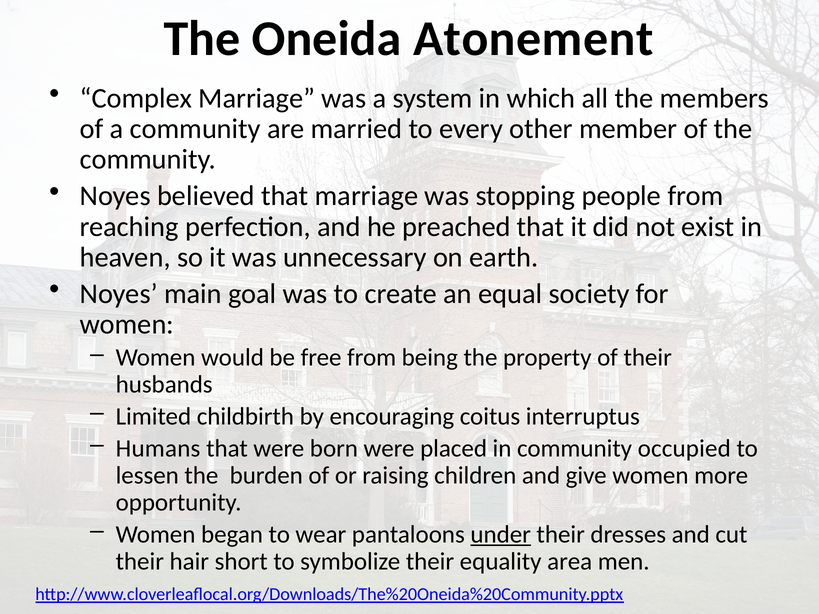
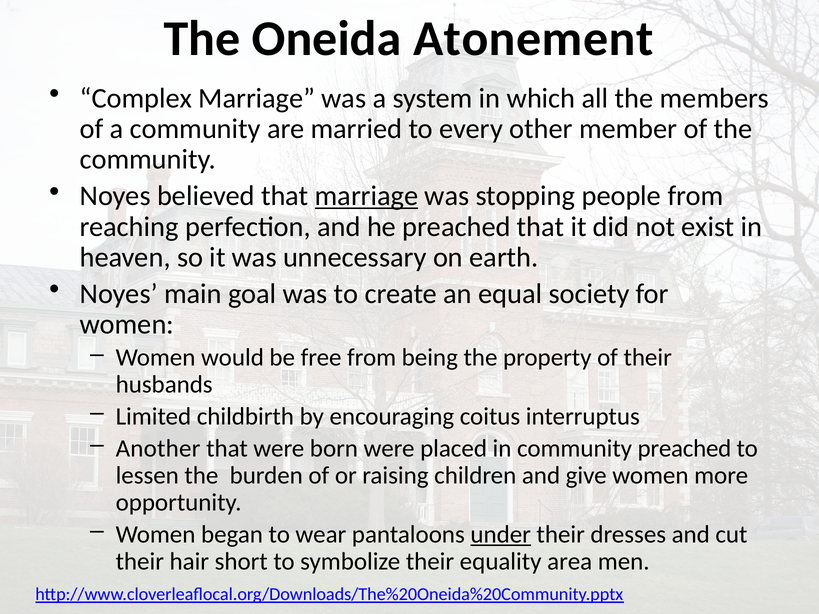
marriage at (367, 196) underline: none -> present
Humans: Humans -> Another
community occupied: occupied -> preached
